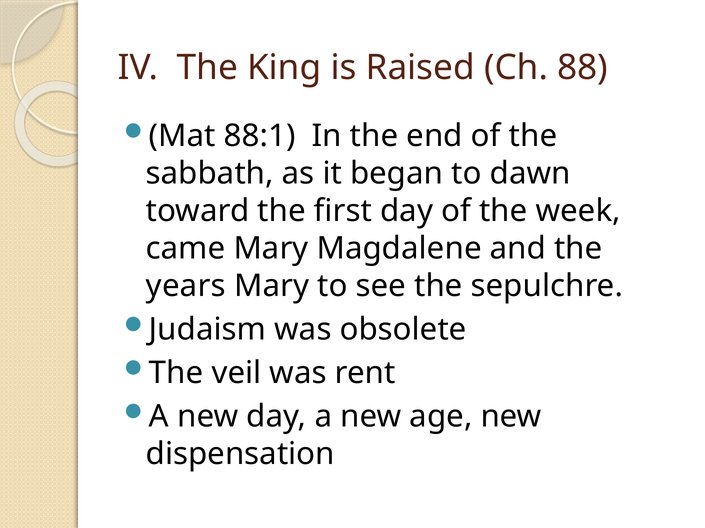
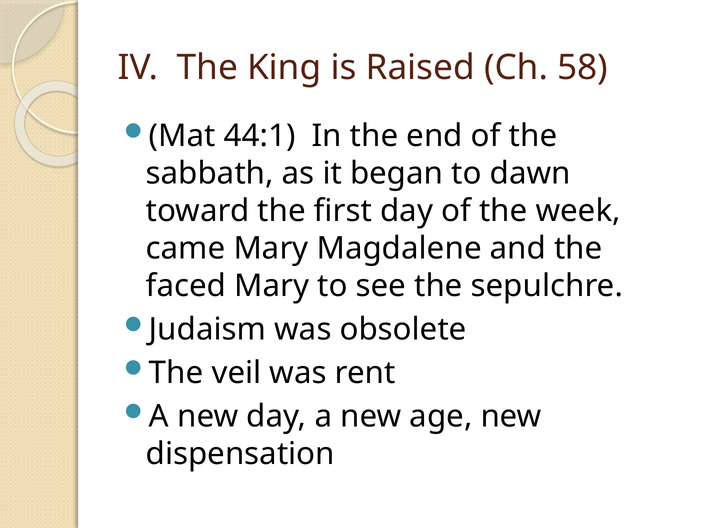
88: 88 -> 58
88:1: 88:1 -> 44:1
years: years -> faced
